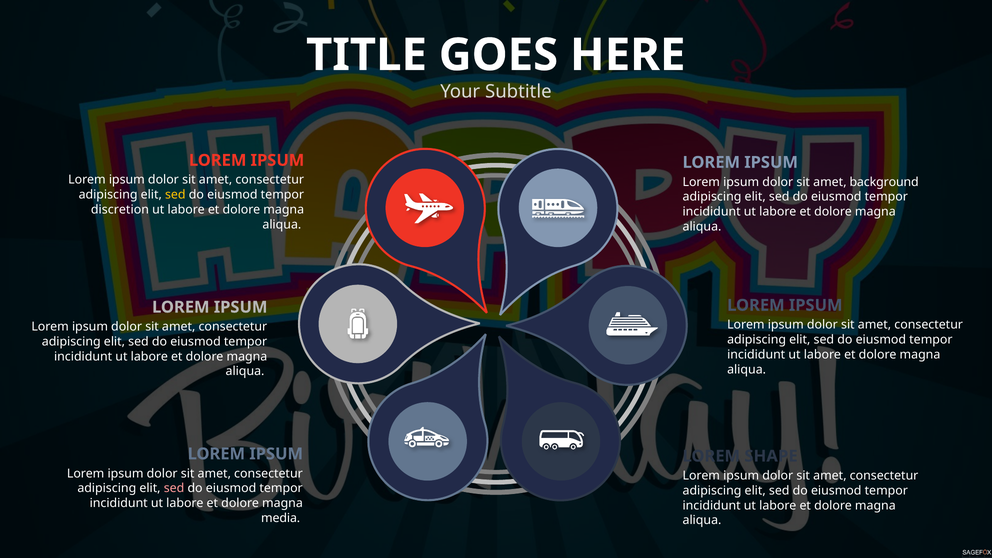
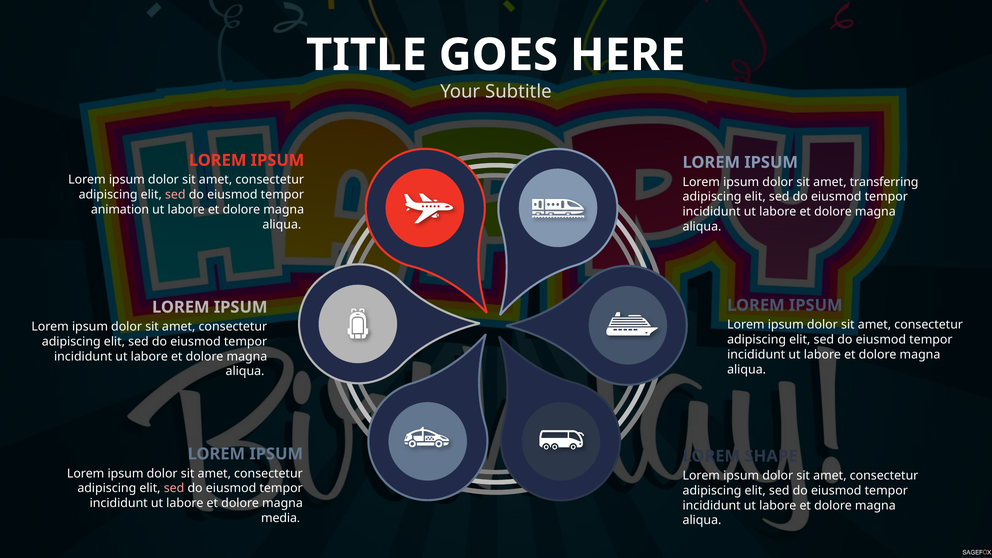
background: background -> transferring
sed at (175, 195) colour: yellow -> pink
discretion: discretion -> animation
